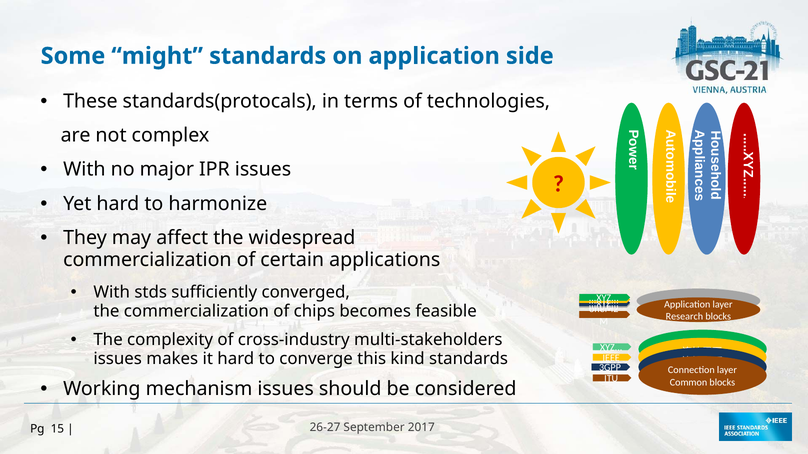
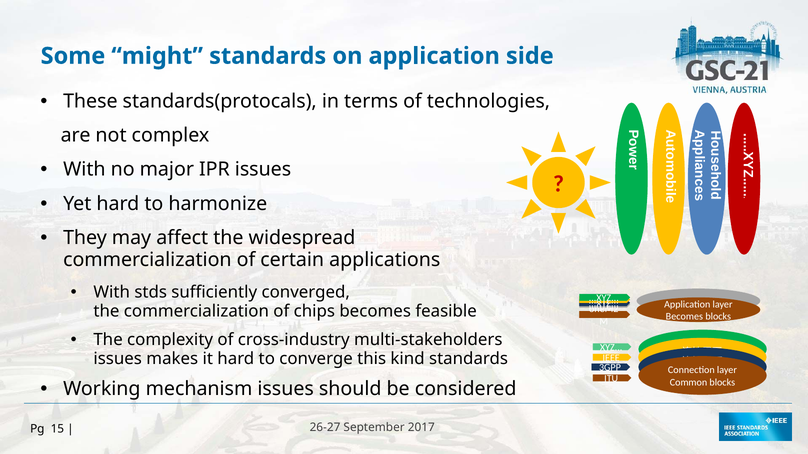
Research at (684, 317): Research -> Becomes
